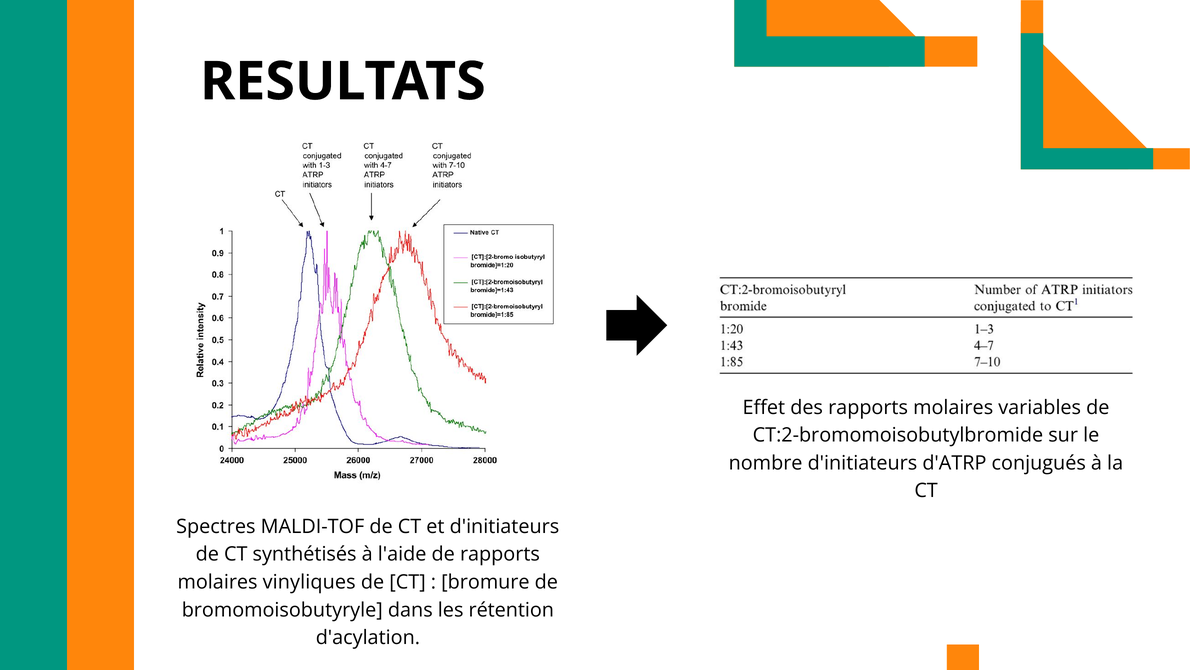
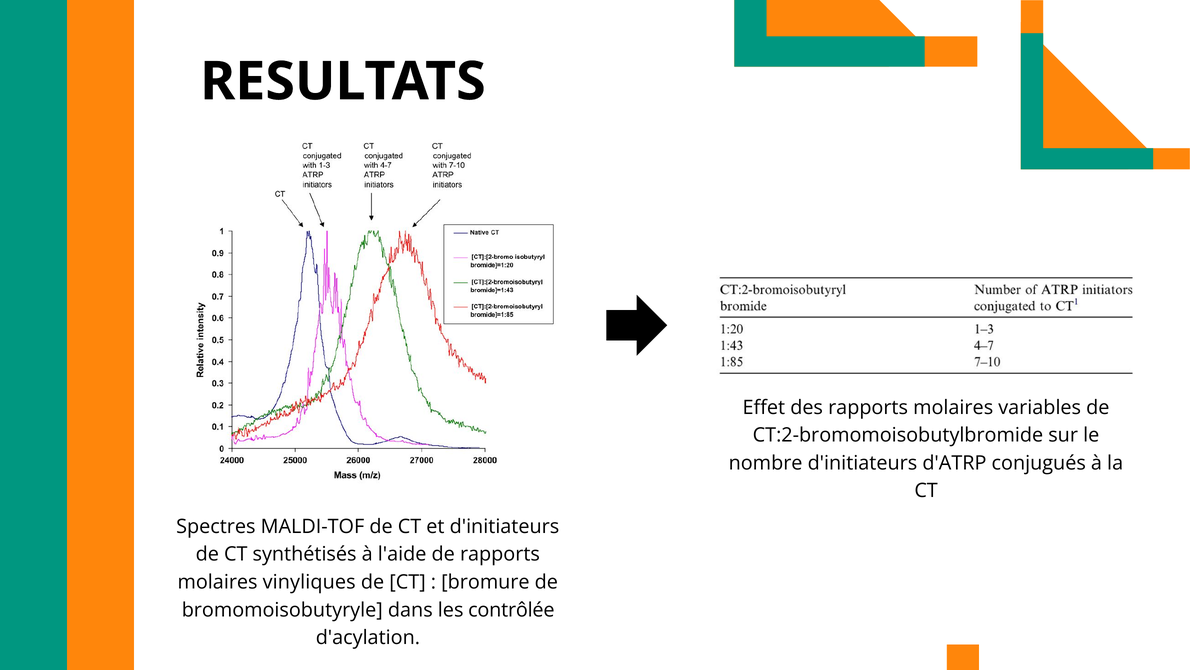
rétention: rétention -> contrôlée
